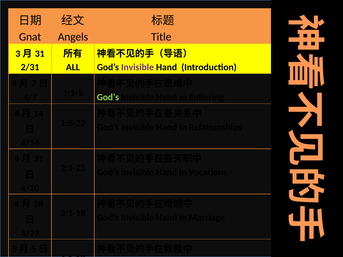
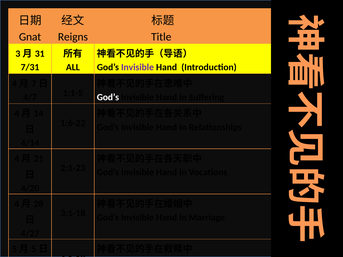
Angels: Angels -> Reigns
2/31: 2/31 -> 7/31
God’s at (108, 97) colour: light green -> white
